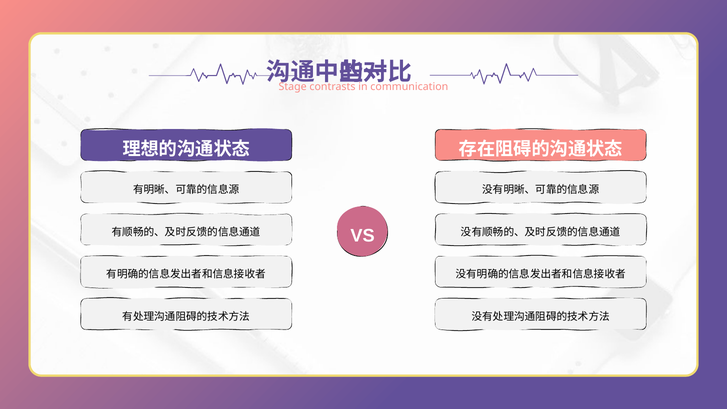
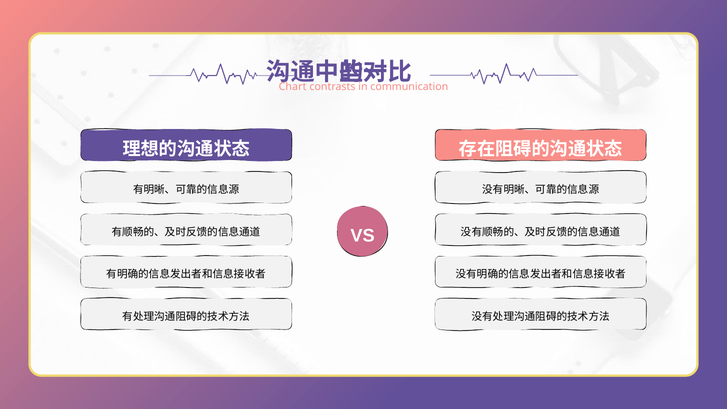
Stage: Stage -> Chart
